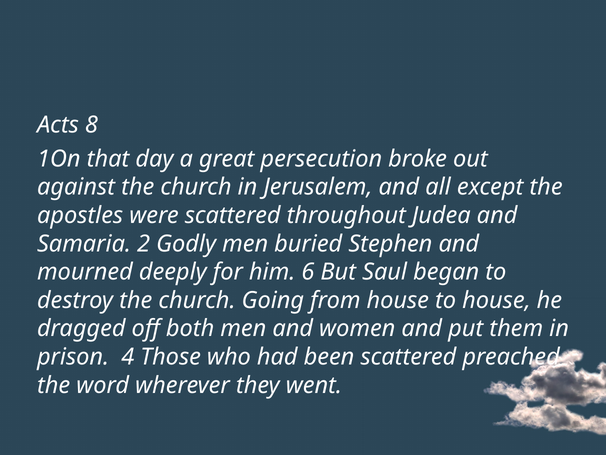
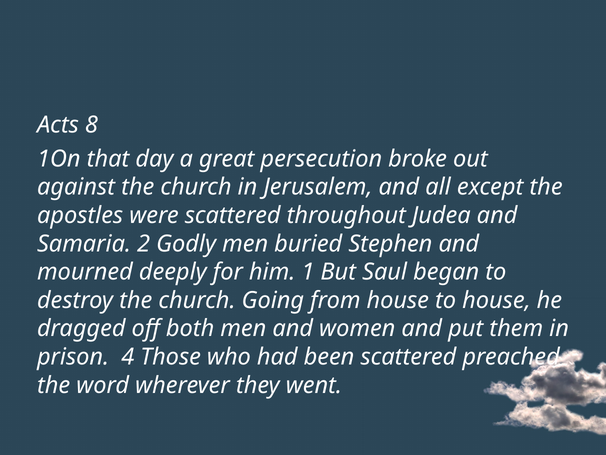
6: 6 -> 1
